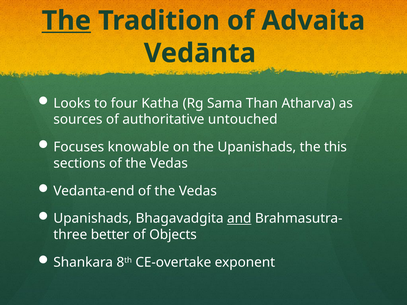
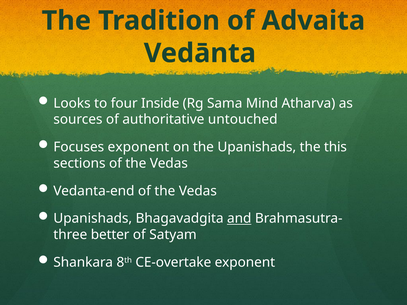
The at (66, 21) underline: present -> none
Katha: Katha -> Inside
Than: Than -> Mind
Focuses knowable: knowable -> exponent
Objects: Objects -> Satyam
